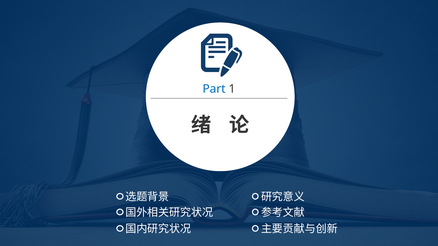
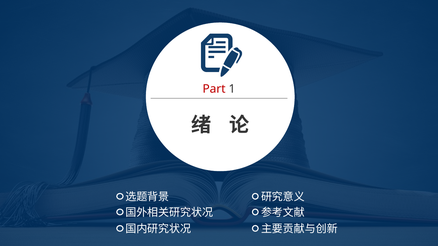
Part colour: blue -> red
